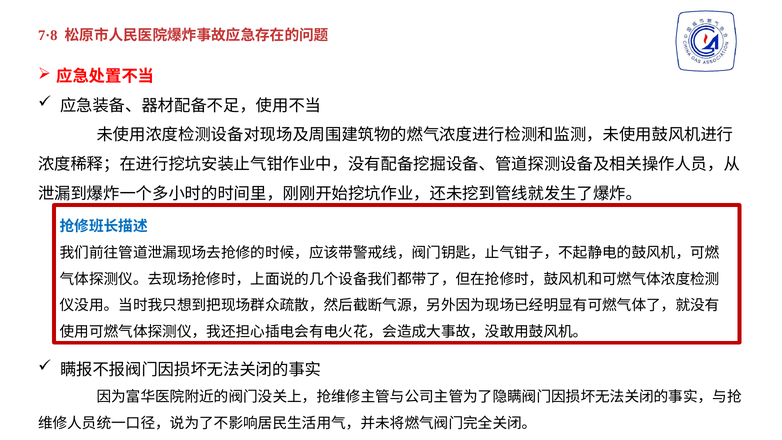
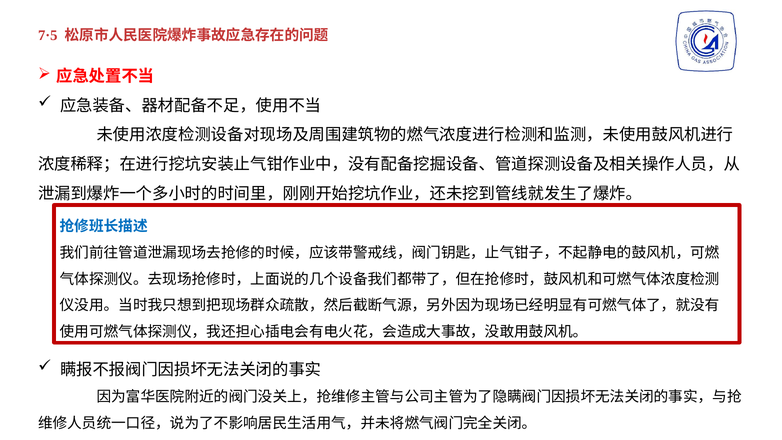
7·8: 7·8 -> 7·5
